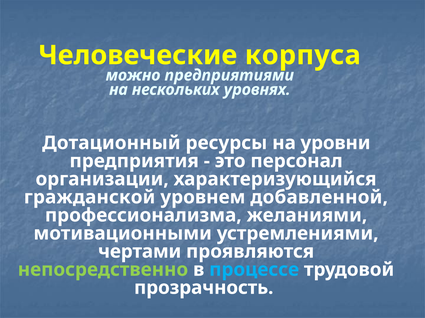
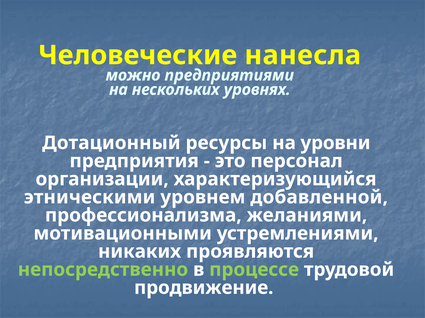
корпуса: корпуса -> нанесла
гражданской: гражданской -> этническими
чертами: чертами -> никаких
процессе colour: light blue -> light green
прозрачность: прозрачность -> продвижение
